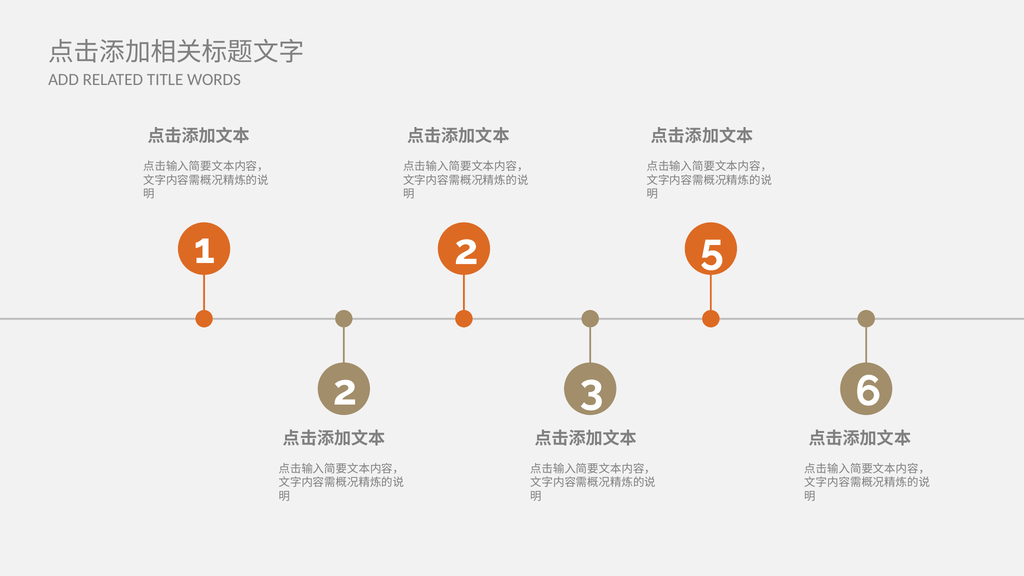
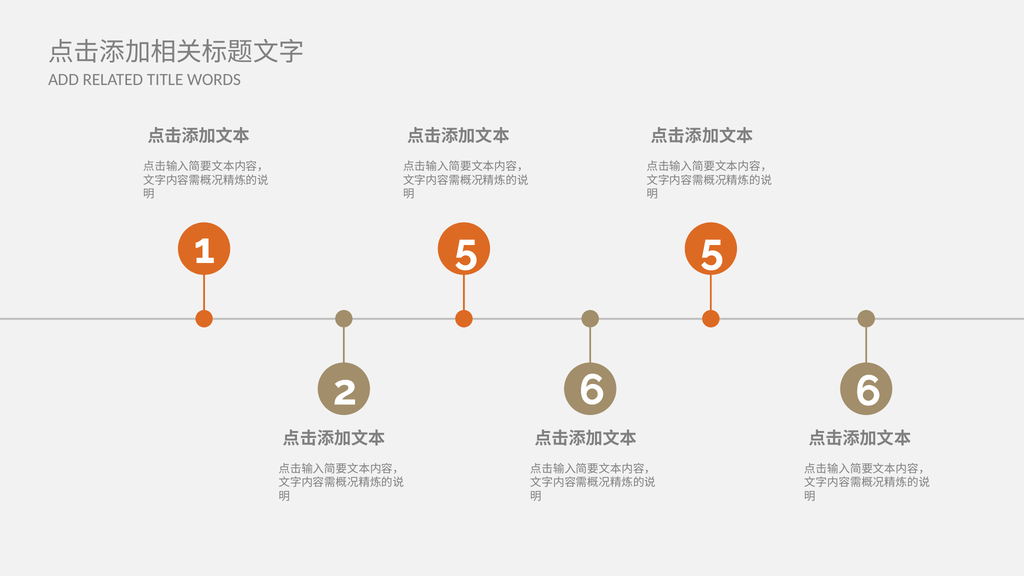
1 2: 2 -> 5
2 3: 3 -> 6
